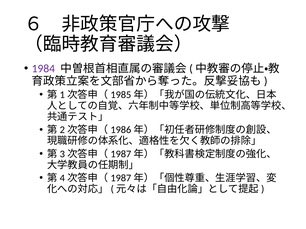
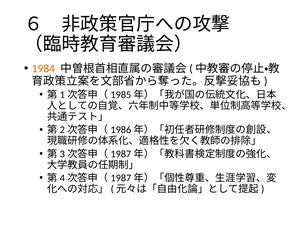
1984 colour: purple -> orange
